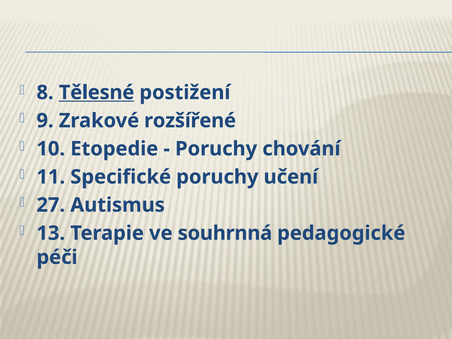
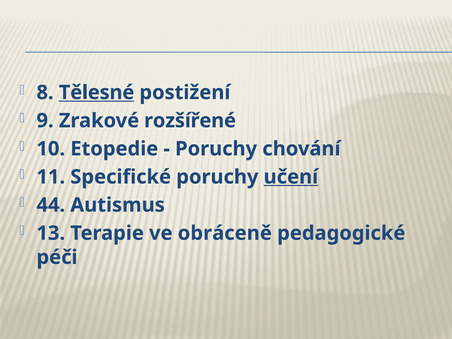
učení underline: none -> present
27: 27 -> 44
souhrnná: souhrnná -> obráceně
